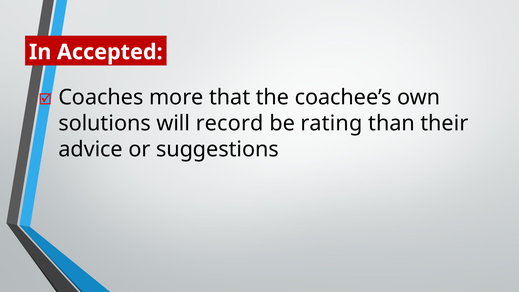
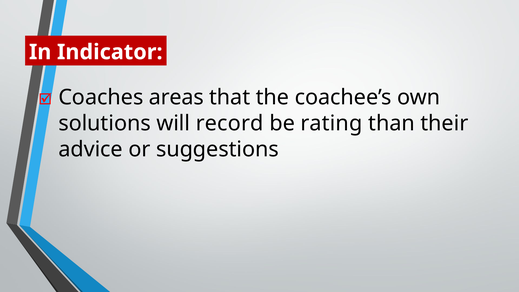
Accepted: Accepted -> Indicator
more: more -> areas
